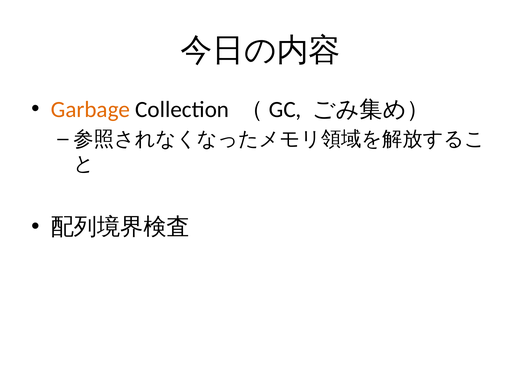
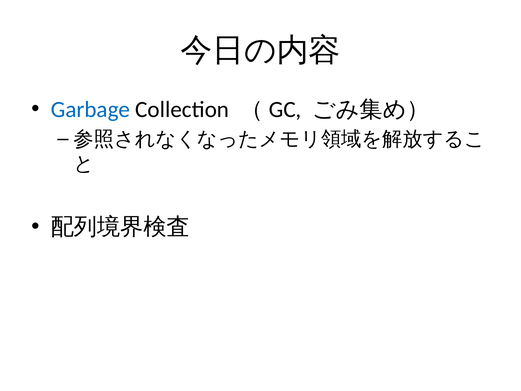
Garbage colour: orange -> blue
